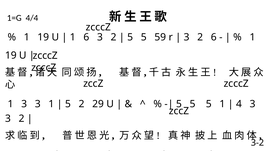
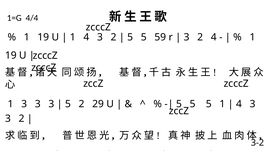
1 6: 6 -> 4
2 6: 6 -> 4
3 3 1: 1 -> 3
